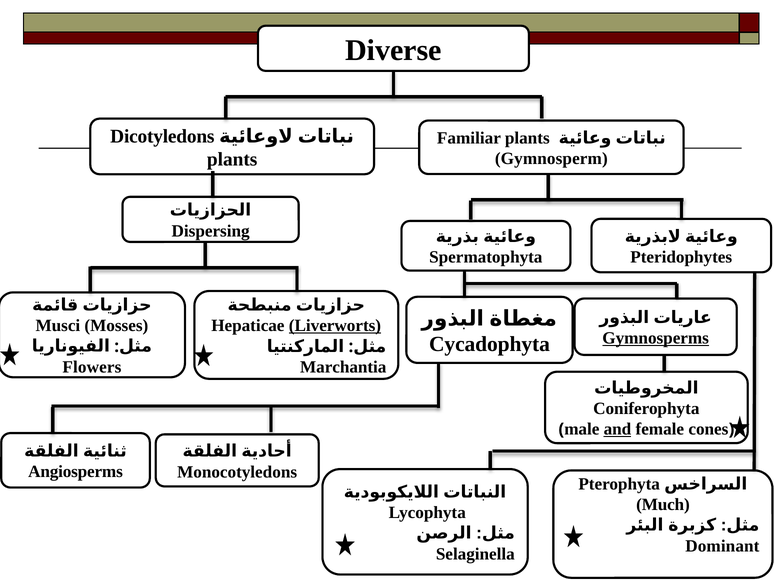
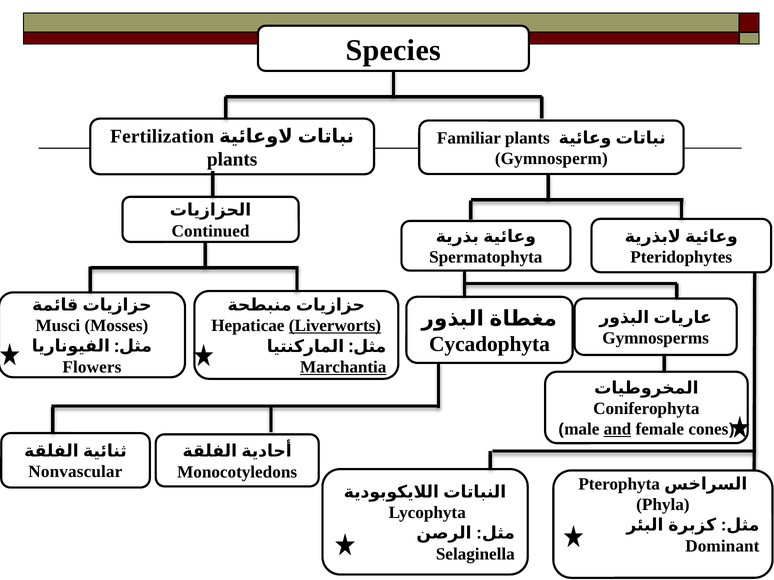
Diverse: Diverse -> Species
Dicotyledons: Dicotyledons -> Fertilization
Dispersing: Dispersing -> Continued
Gymnosperms underline: present -> none
Marchantia underline: none -> present
Angiosperms: Angiosperms -> Nonvascular
Much: Much -> Phyla
